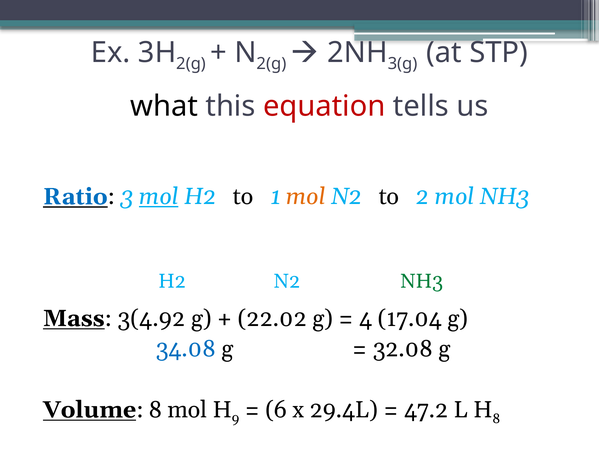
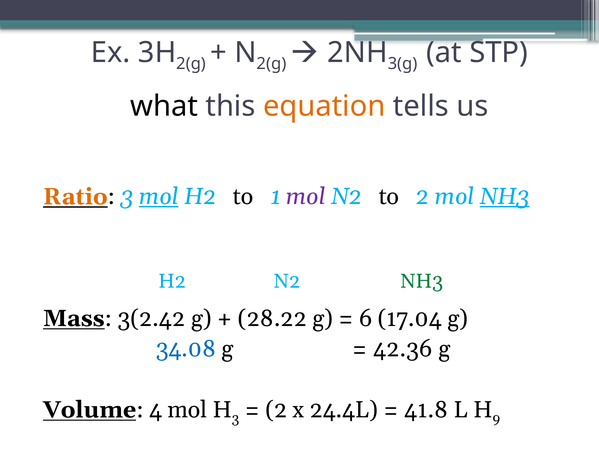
equation colour: red -> orange
Ratio colour: blue -> orange
mol at (306, 196) colour: orange -> purple
NH3 at (505, 196) underline: none -> present
3(4.92: 3(4.92 -> 3(2.42
22.02: 22.02 -> 28.22
4: 4 -> 6
32.08: 32.08 -> 42.36
8 at (156, 409): 8 -> 4
9 at (236, 418): 9 -> 3
6 at (276, 409): 6 -> 2
29.4L: 29.4L -> 24.4L
47.2: 47.2 -> 41.8
8 at (496, 418): 8 -> 9
